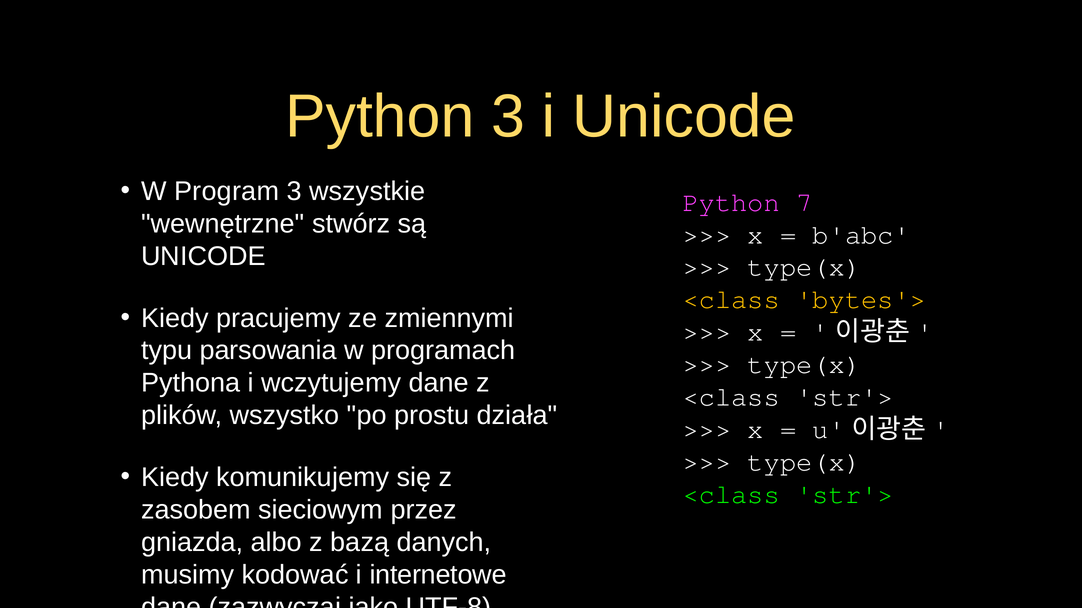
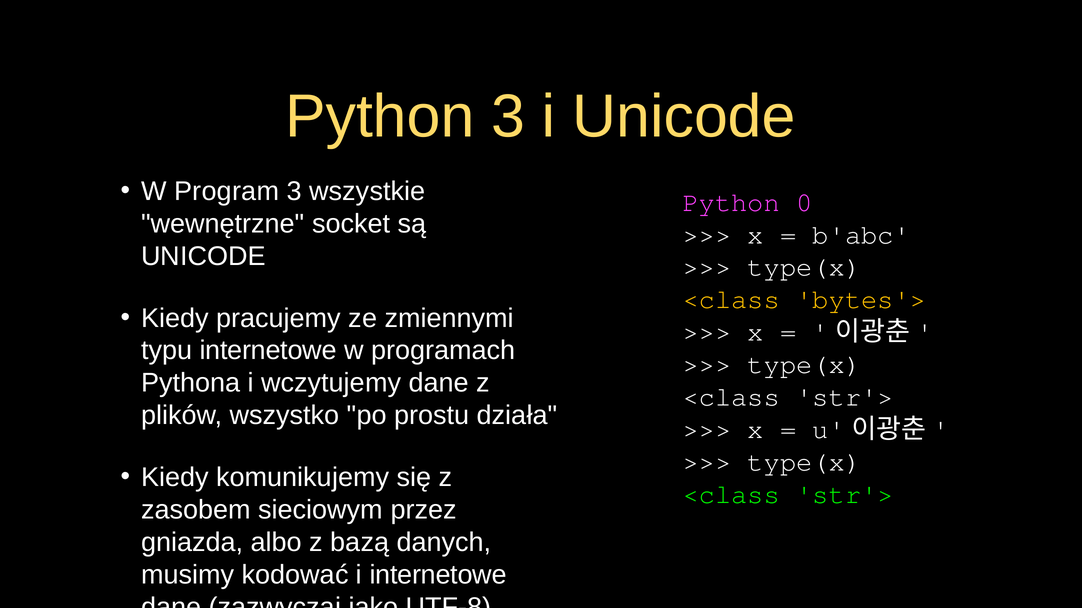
7: 7 -> 0
stwórz: stwórz -> socket
typu parsowania: parsowania -> internetowe
